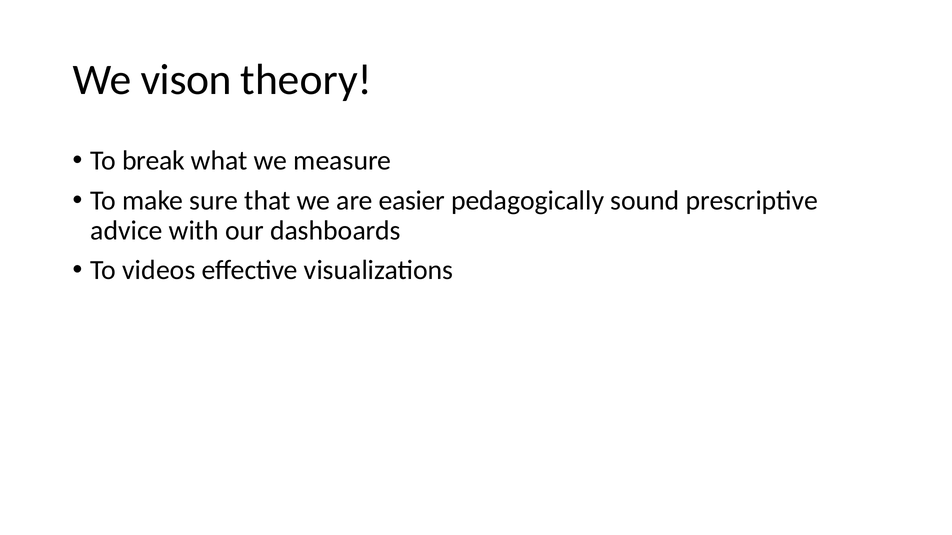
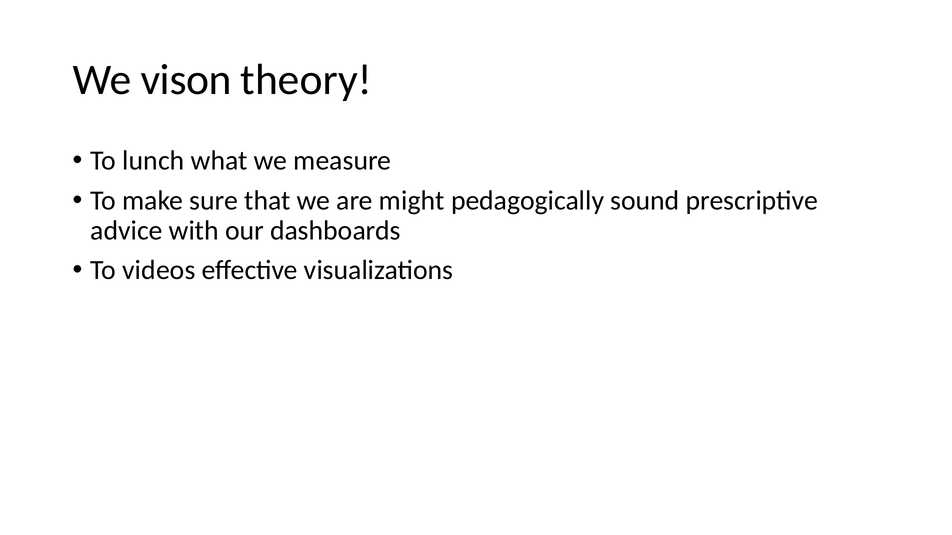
break: break -> lunch
easier: easier -> might
